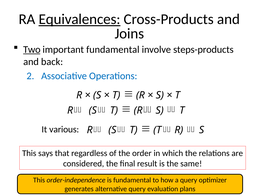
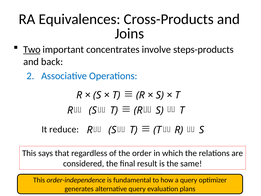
Equivalences underline: present -> none
important fundamental: fundamental -> concentrates
various: various -> reduce
